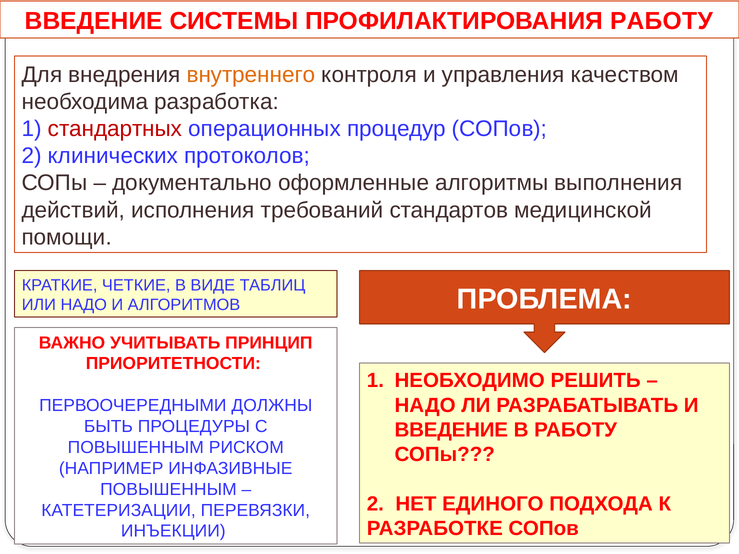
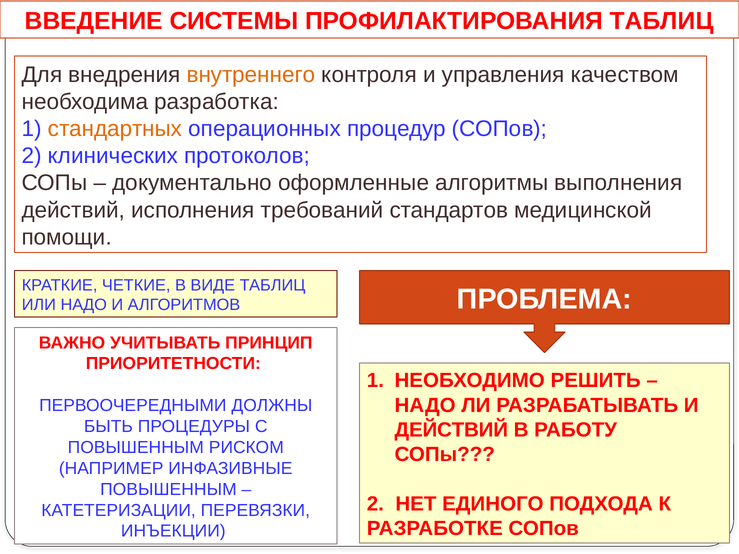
ПРОФИЛАКТИРОВАНИЯ РАБОТУ: РАБОТУ -> ТАБЛИЦ
стандартных colour: red -> orange
ВВЕДЕНИЕ at (451, 430): ВВЕДЕНИЕ -> ДЕЙСТВИЙ
